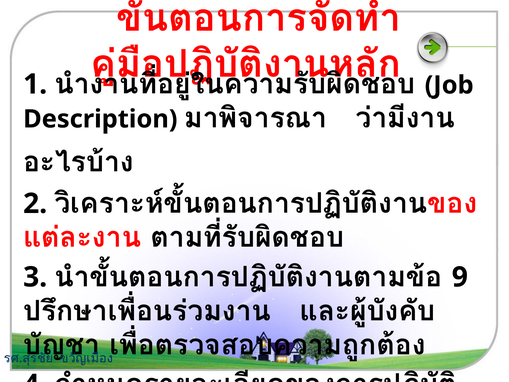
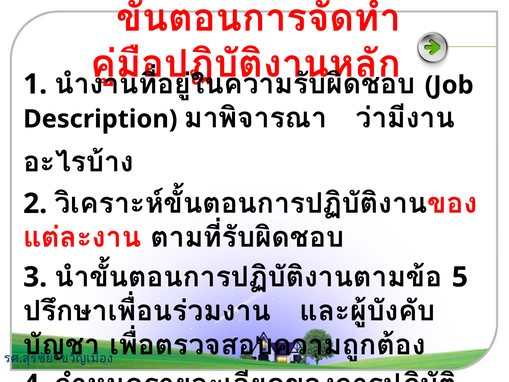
9: 9 -> 5
